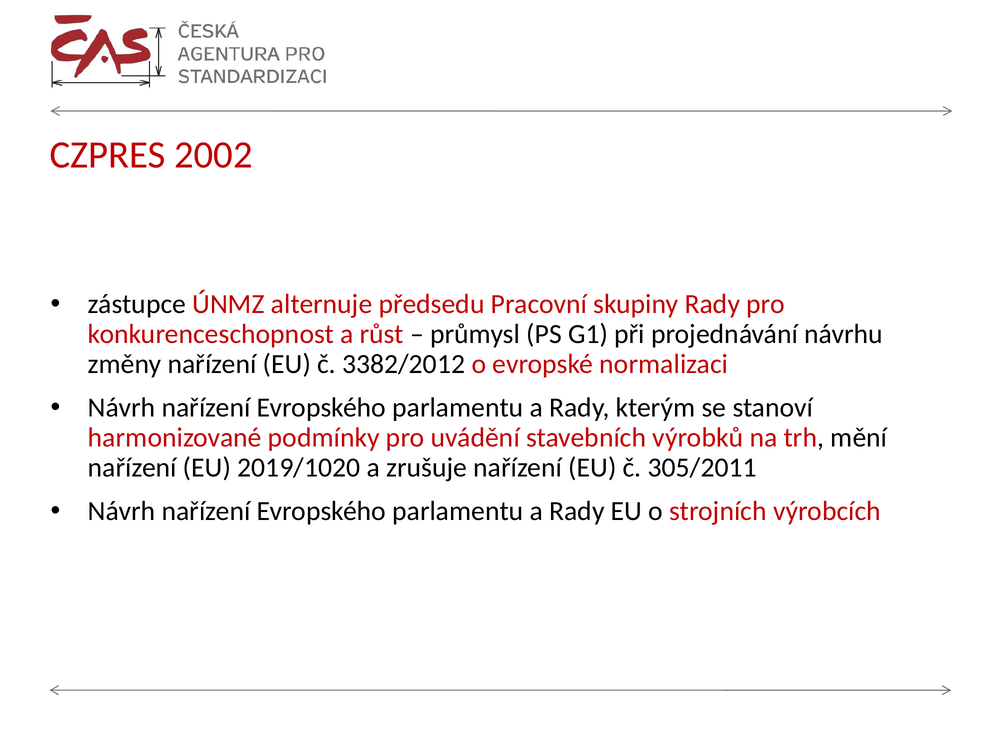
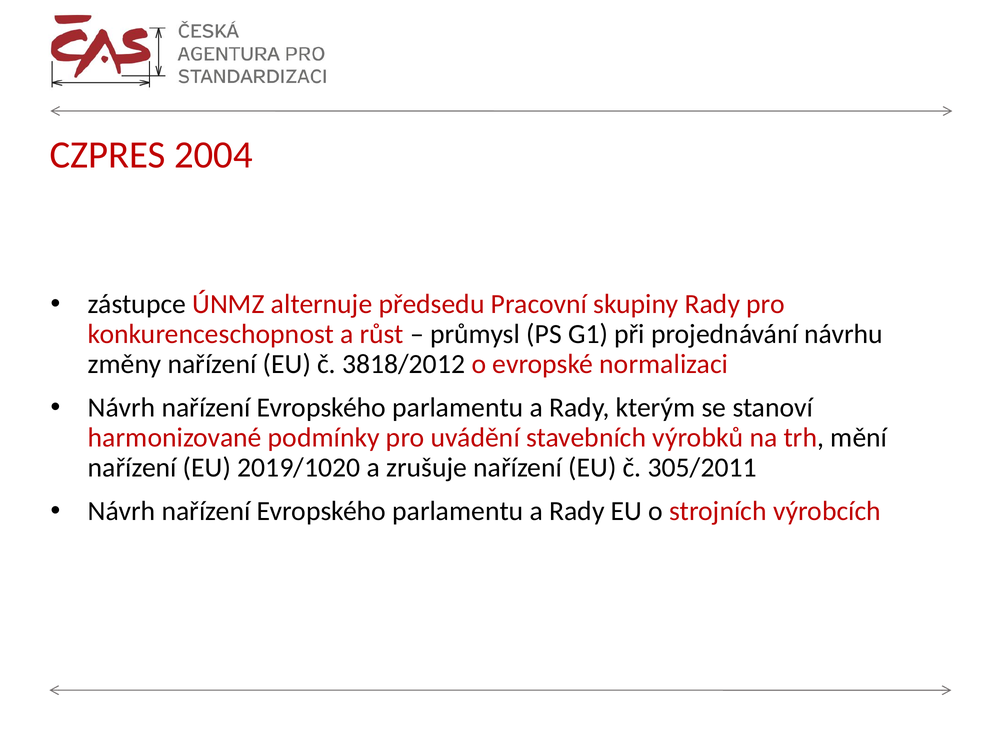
2002: 2002 -> 2004
3382/2012: 3382/2012 -> 3818/2012
